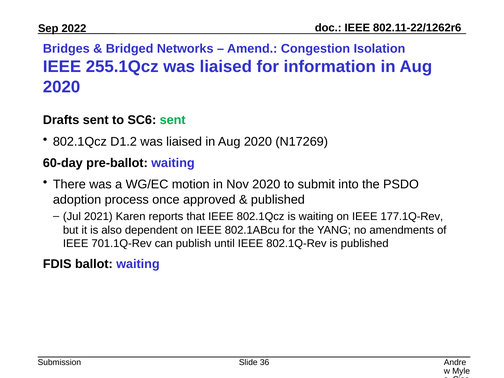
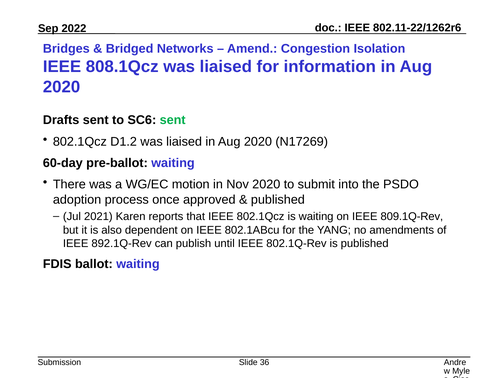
255.1Qcz: 255.1Qcz -> 808.1Qcz
177.1Q-Rev: 177.1Q-Rev -> 809.1Q-Rev
701.1Q-Rev: 701.1Q-Rev -> 892.1Q-Rev
